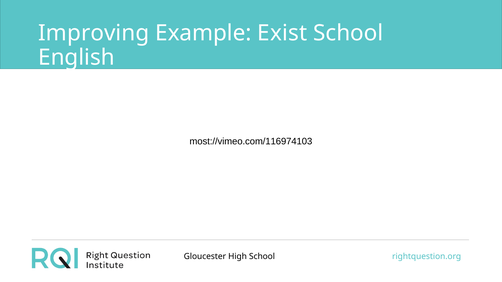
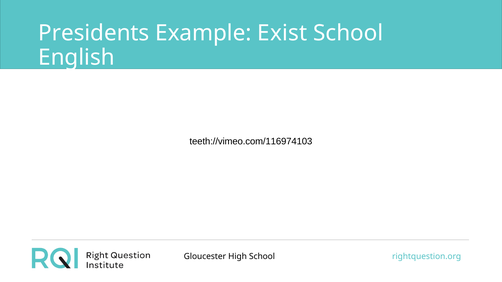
Improving: Improving -> Presidents
most://vimeo.com/116974103: most://vimeo.com/116974103 -> teeth://vimeo.com/116974103
